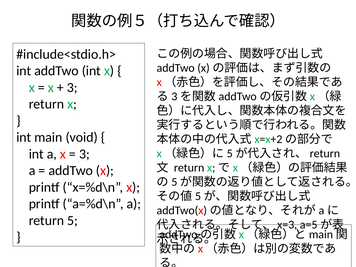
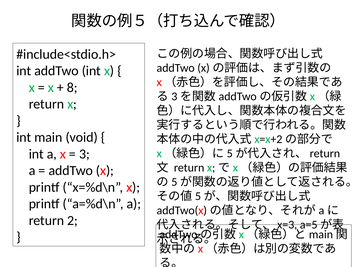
3 at (72, 87): 3 -> 8
5: 5 -> 2
